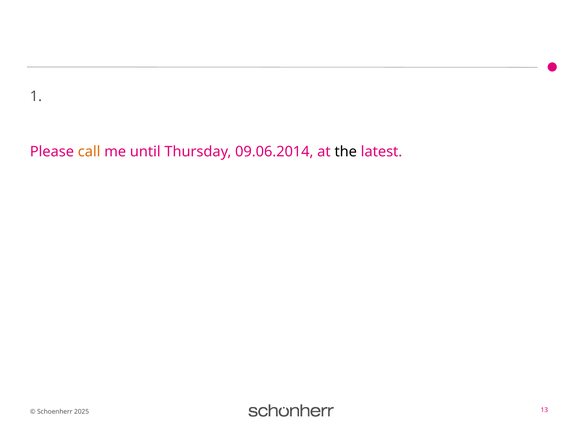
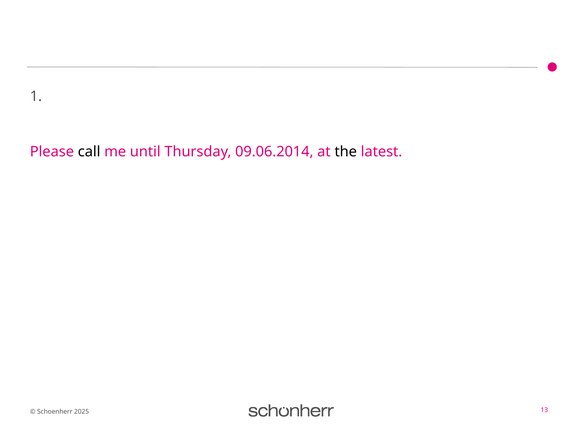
call colour: orange -> black
